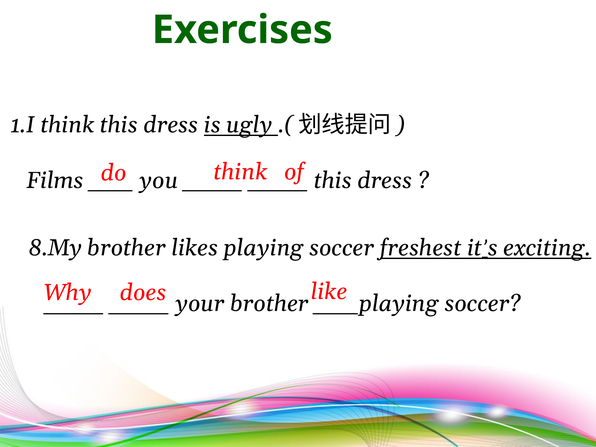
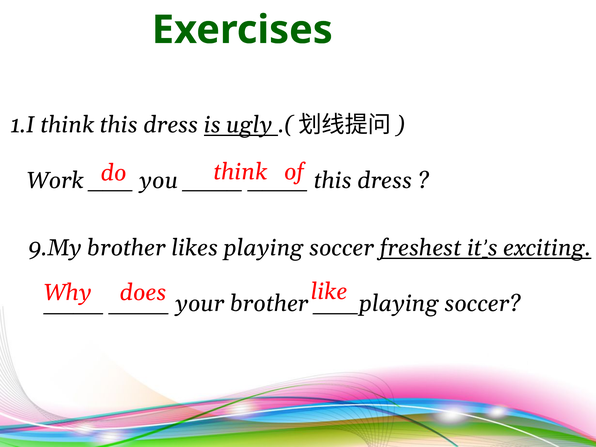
Films: Films -> Work
8.My: 8.My -> 9.My
